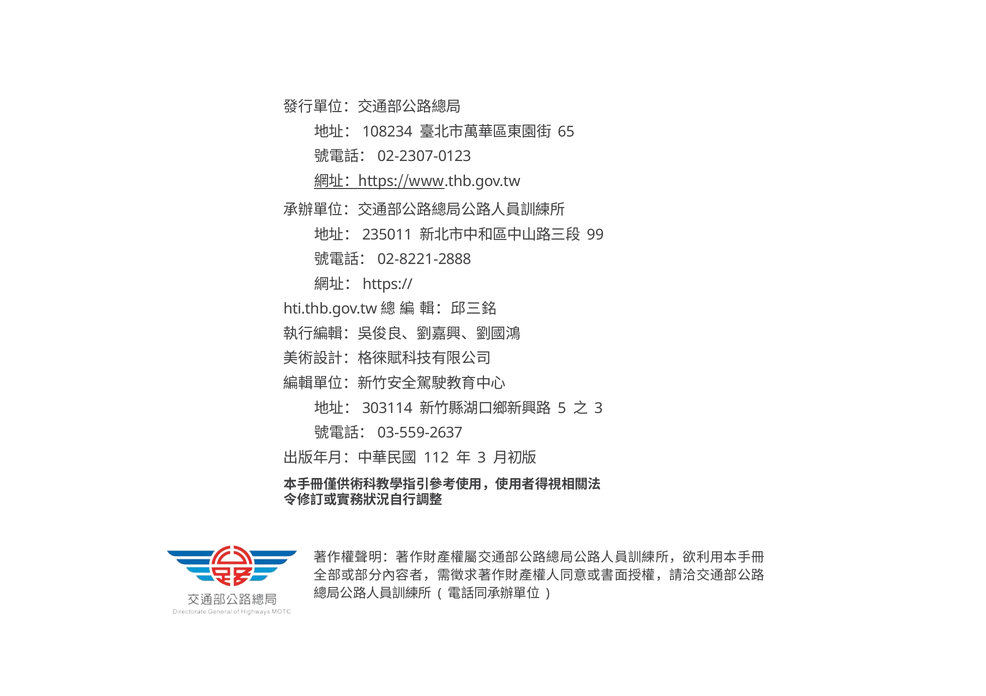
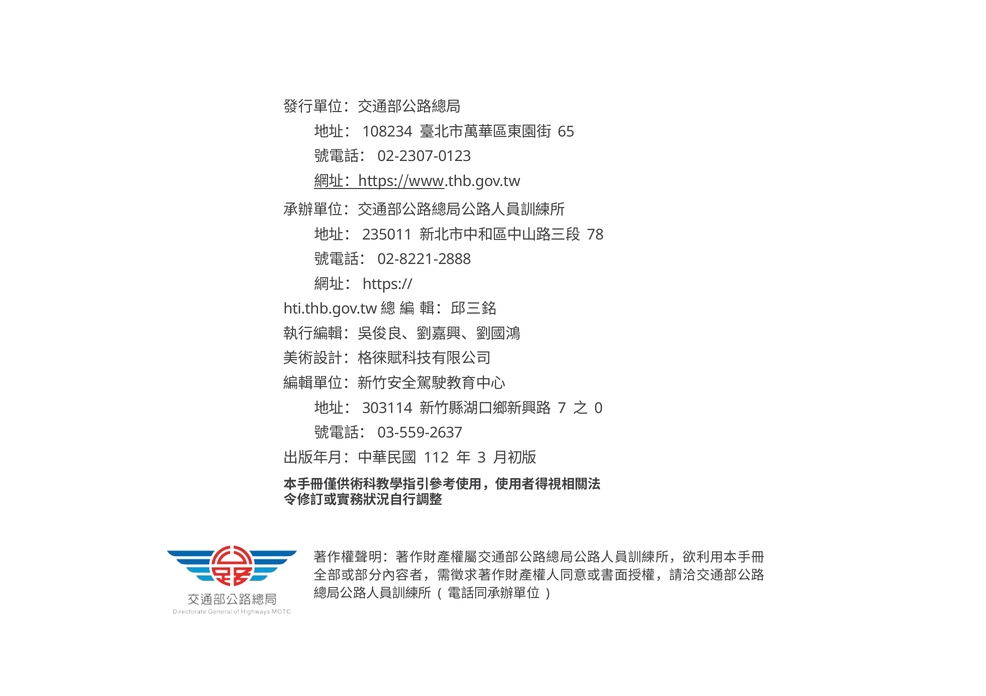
99: 99 -> 78
5: 5 -> 7
3 at (599, 408): 3 -> 0
